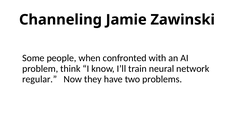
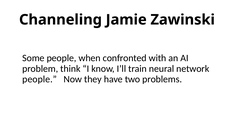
regular at (40, 79): regular -> people
